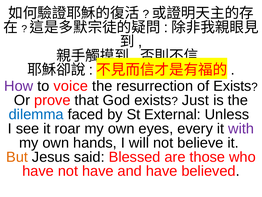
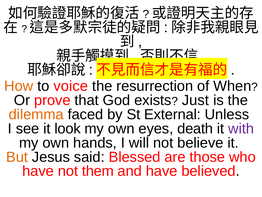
How colour: purple -> orange
of Exists: Exists -> When
dilemma colour: blue -> orange
roar: roar -> look
every: every -> death
not have: have -> them
